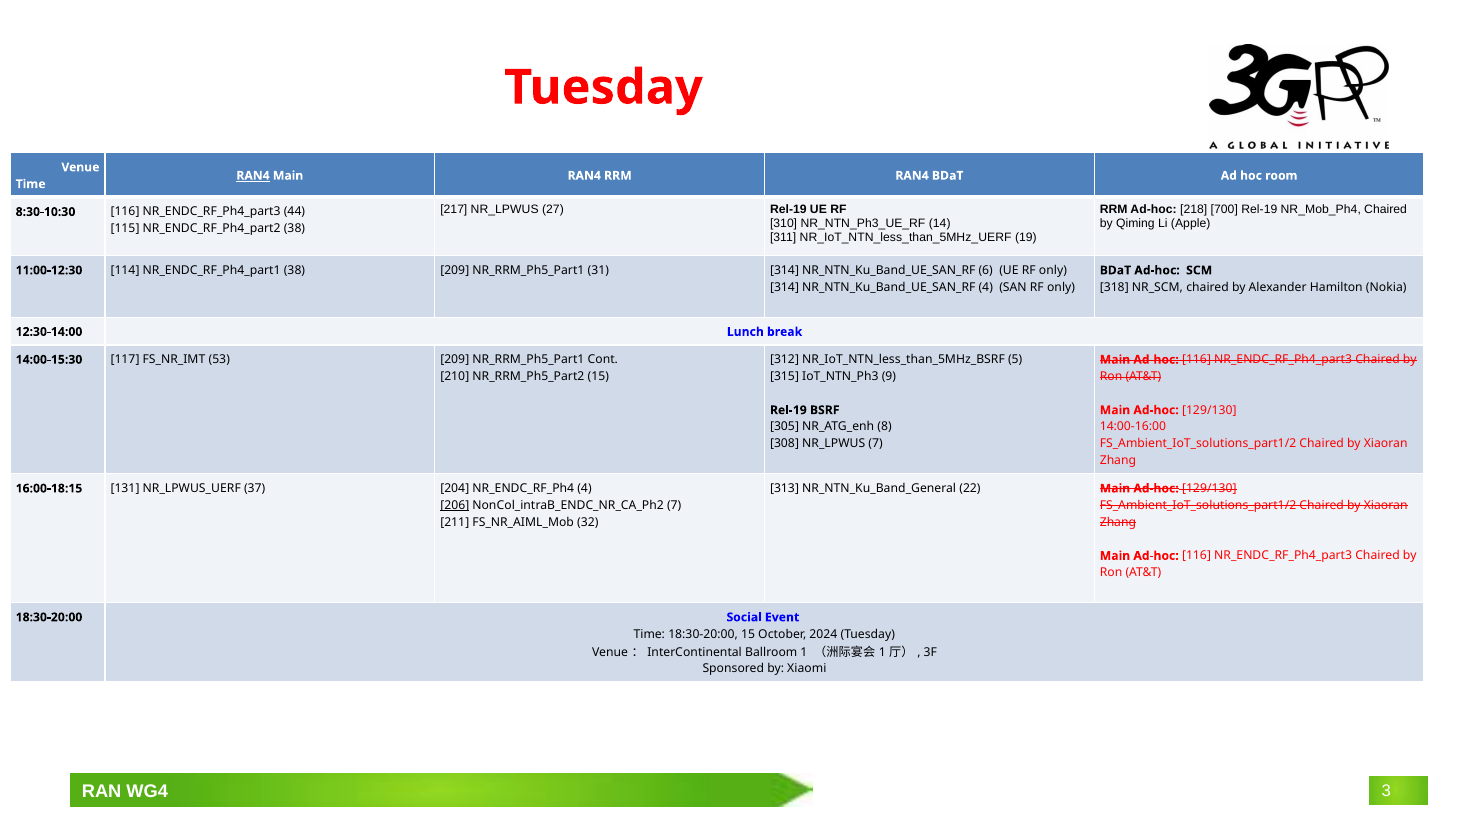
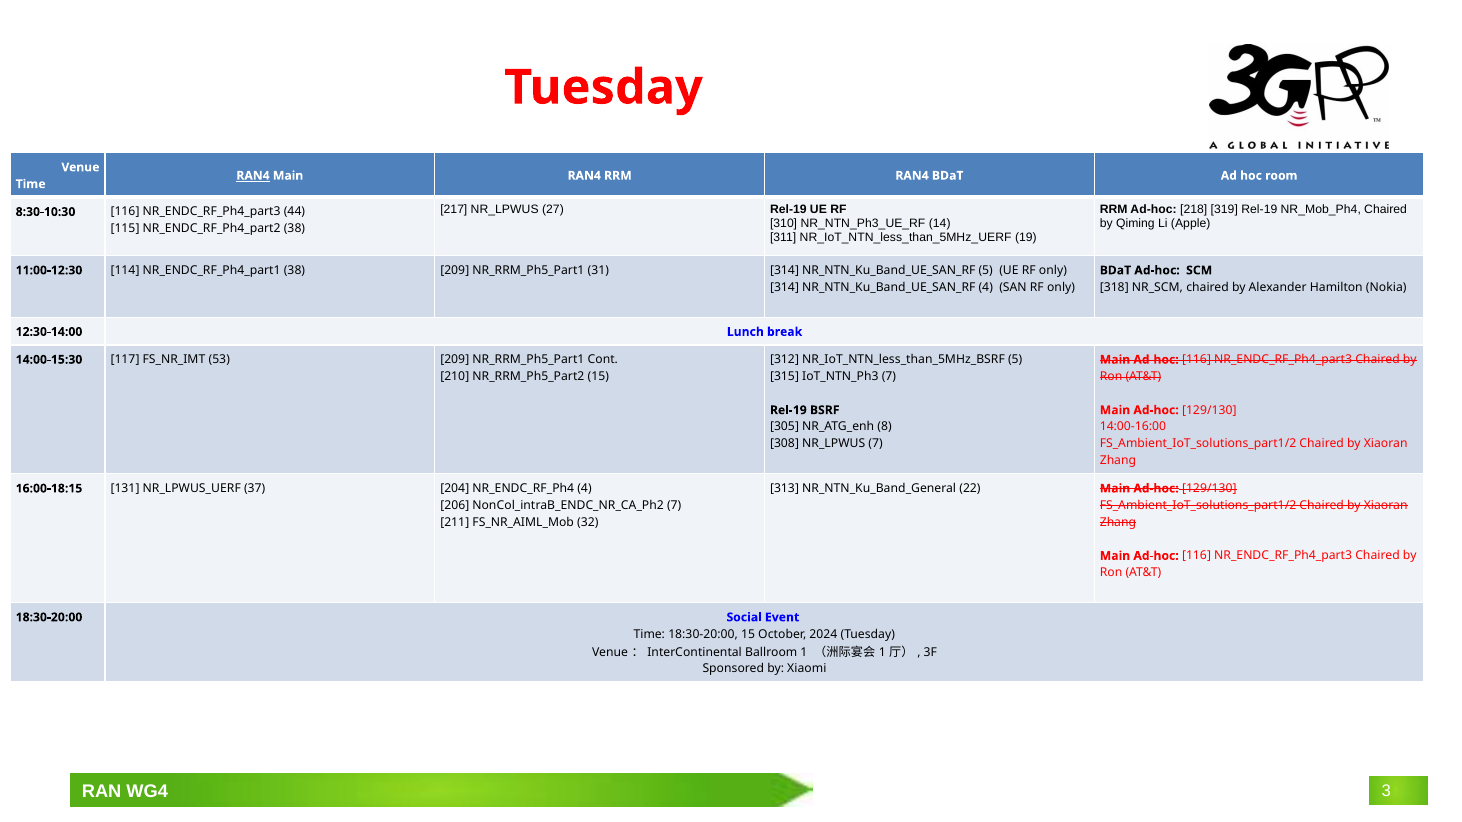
700: 700 -> 319
6 at (986, 270): 6 -> 5
9 at (889, 377): 9 -> 7
206 underline: present -> none
